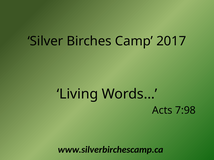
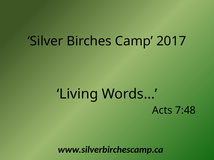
7:98: 7:98 -> 7:48
